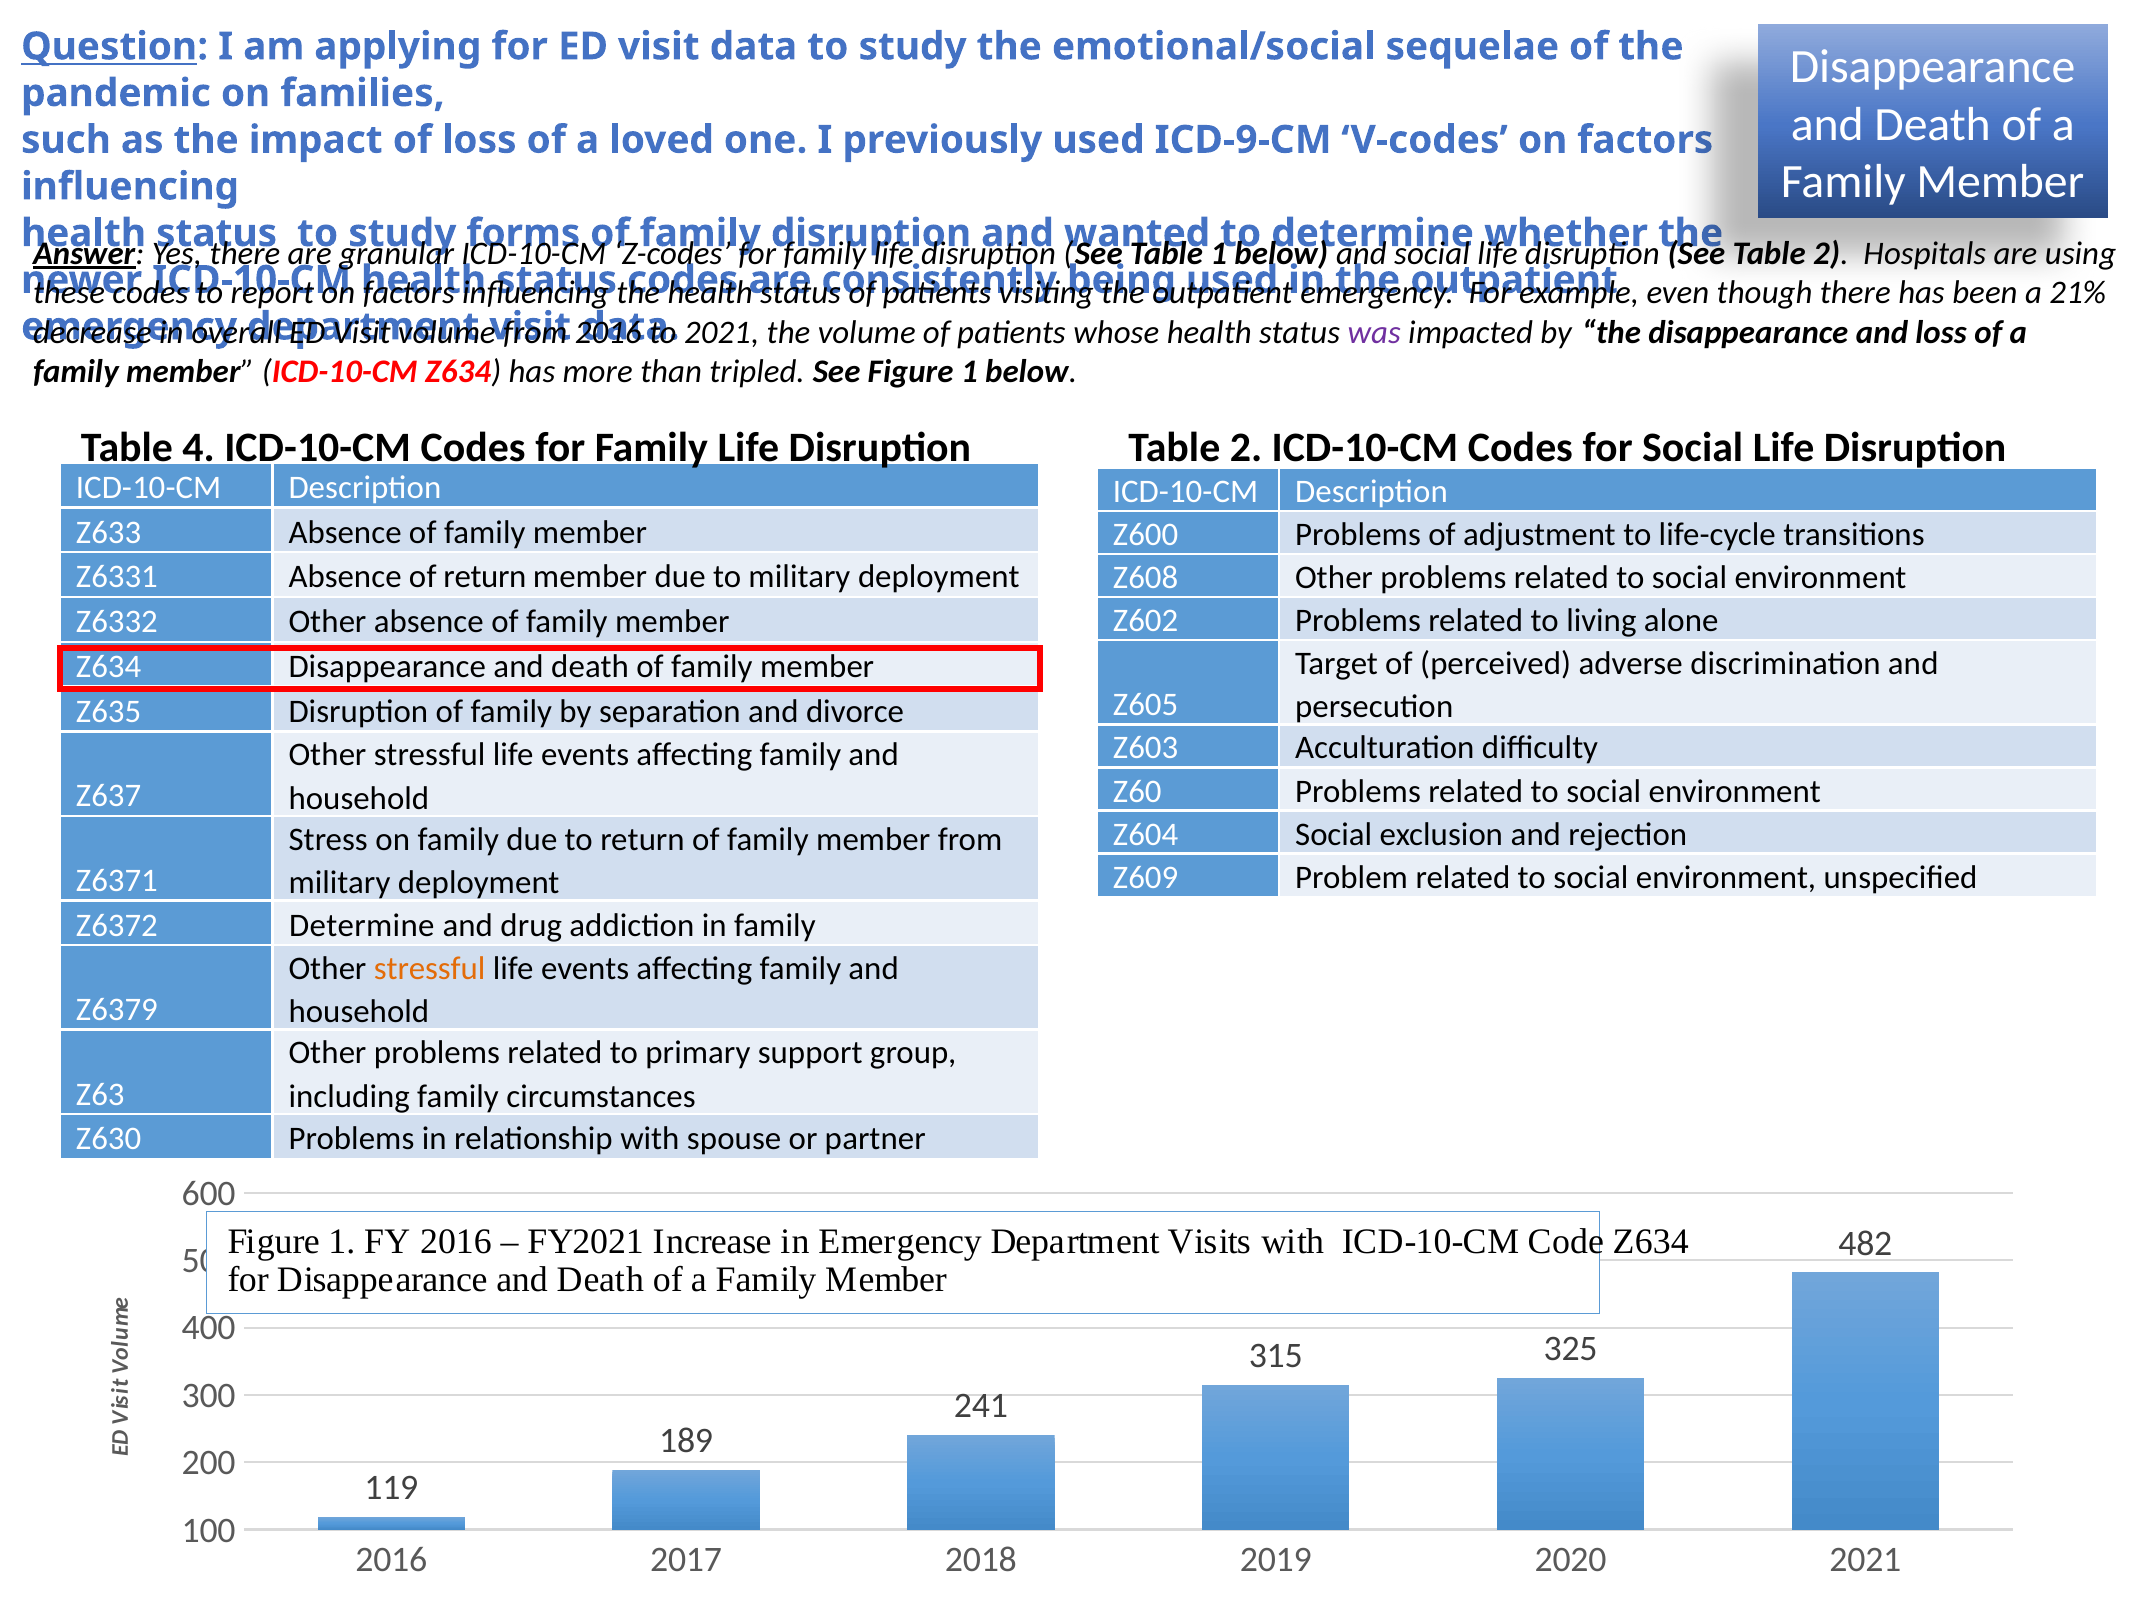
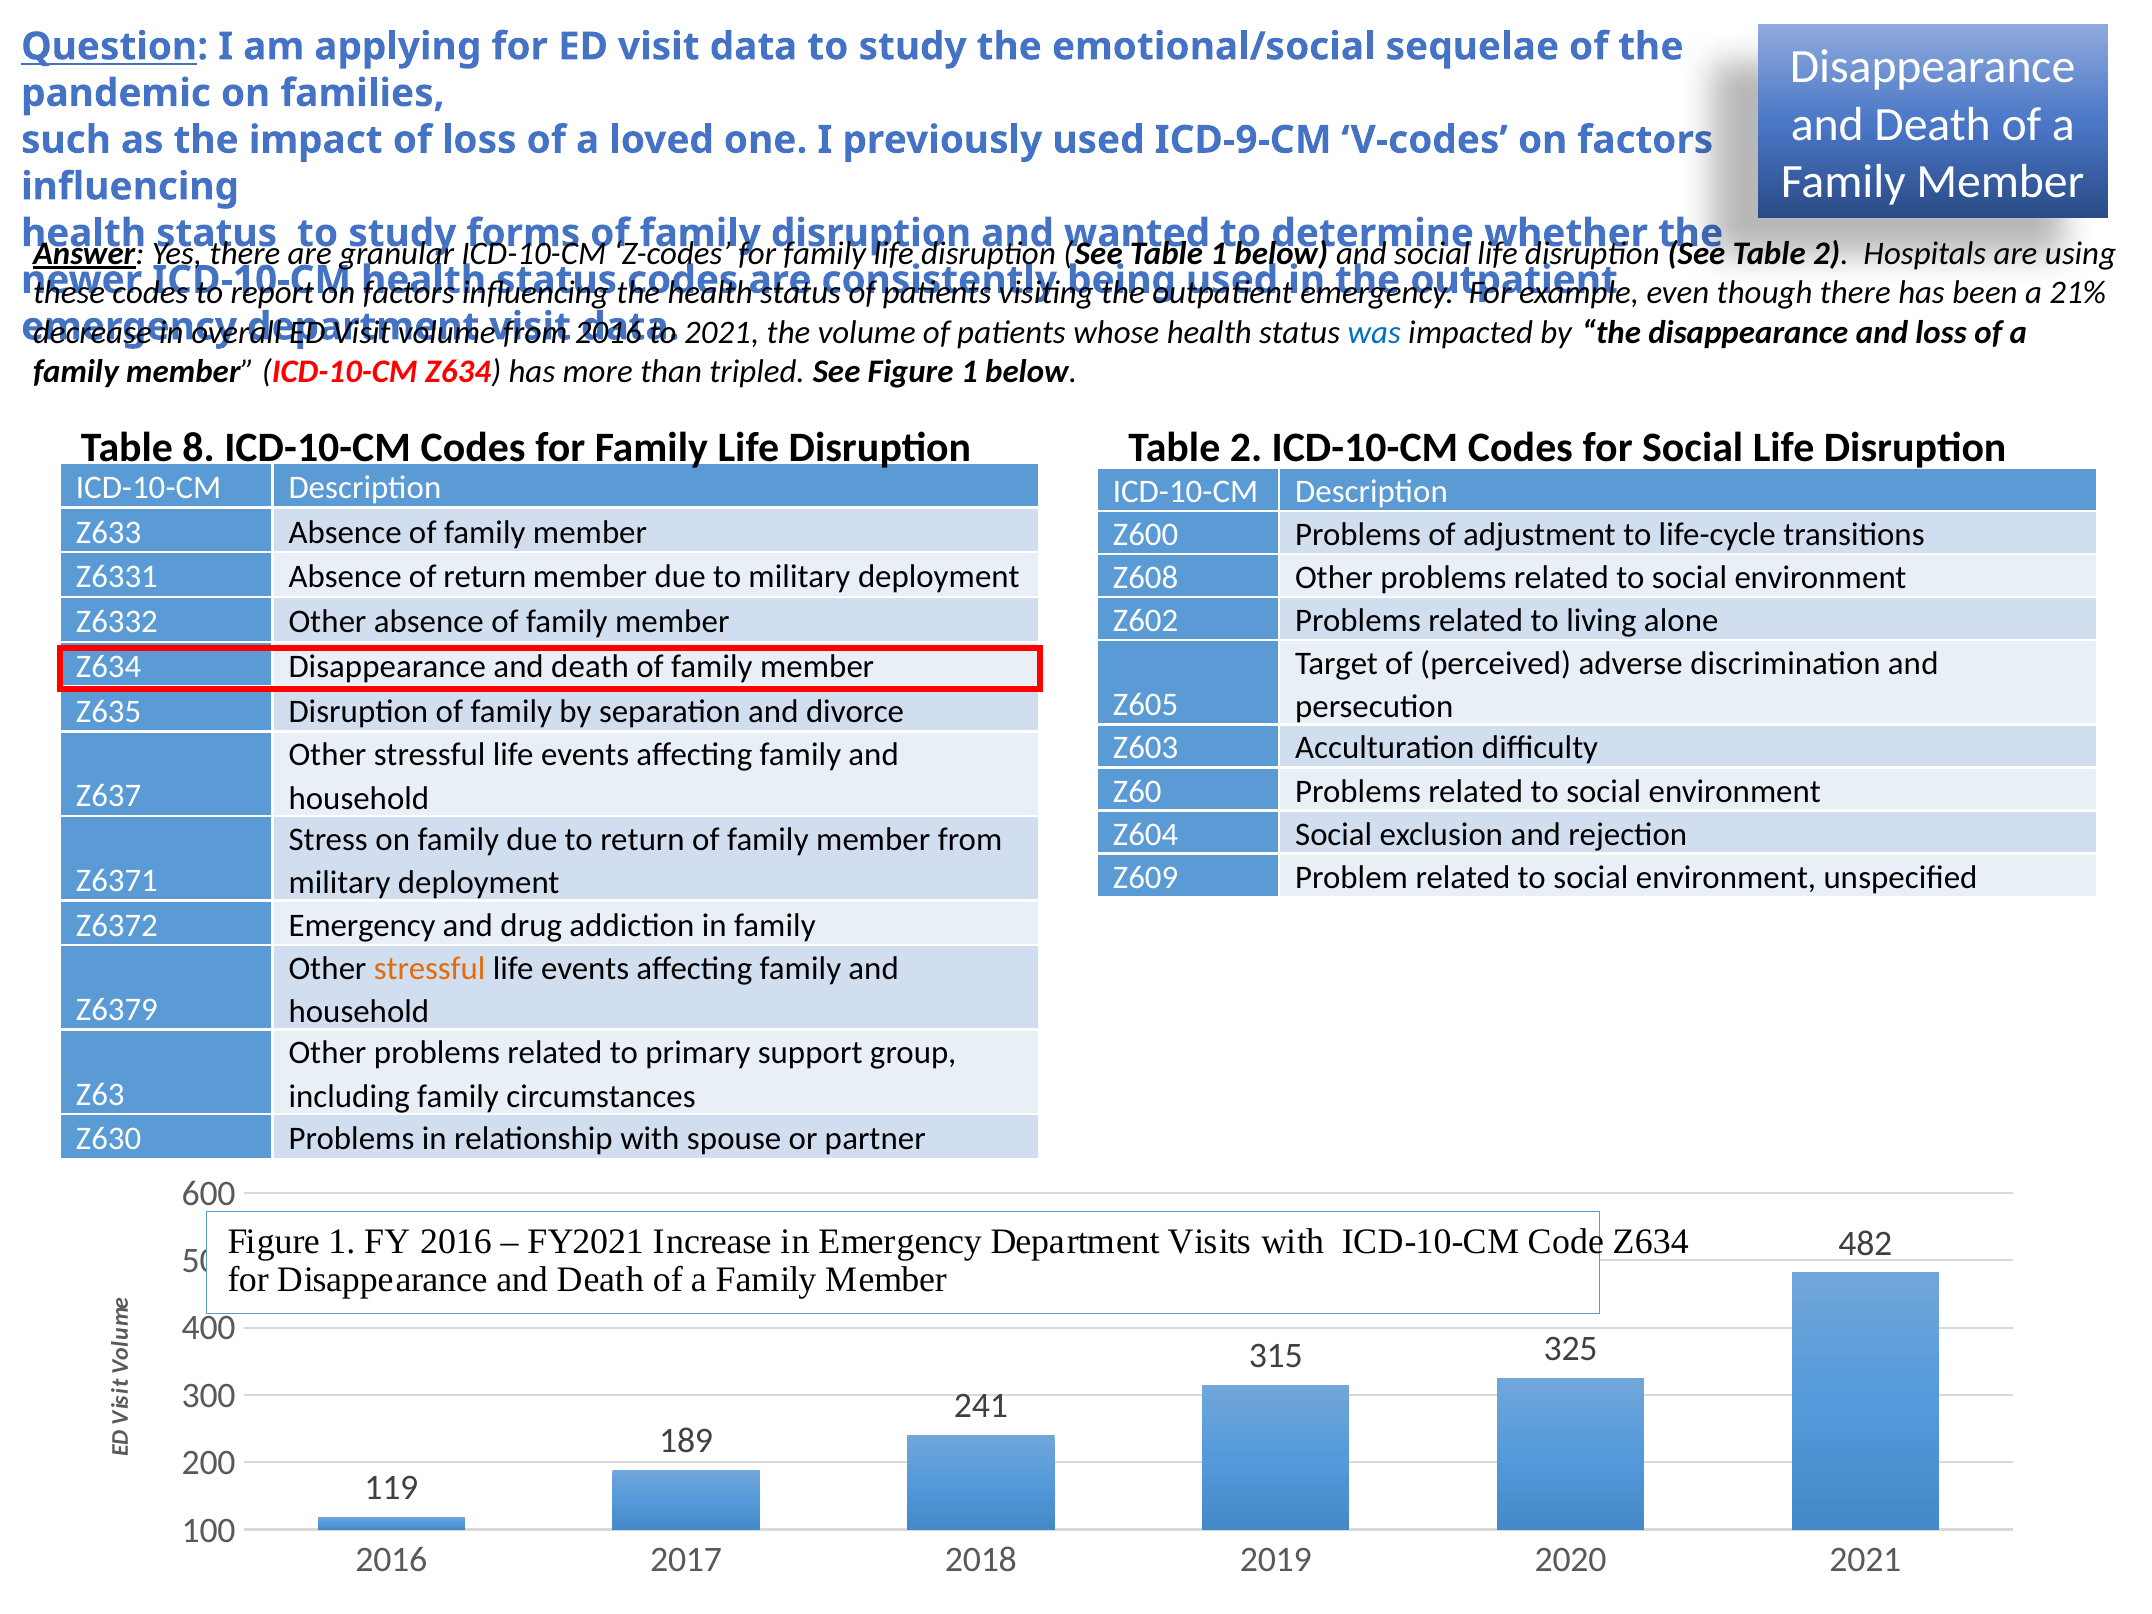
was colour: purple -> blue
4: 4 -> 8
Z6372 Determine: Determine -> Emergency
